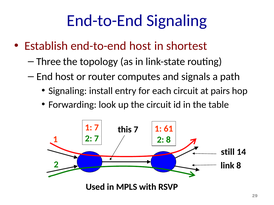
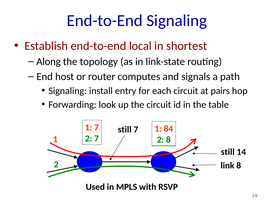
end-to-end host: host -> local
Three: Three -> Along
this at (125, 130): this -> still
61: 61 -> 84
